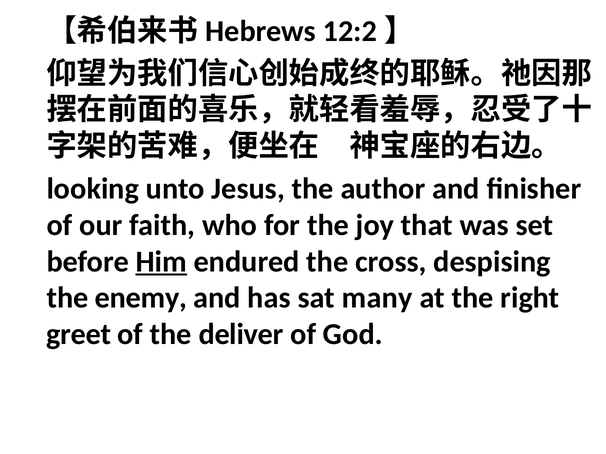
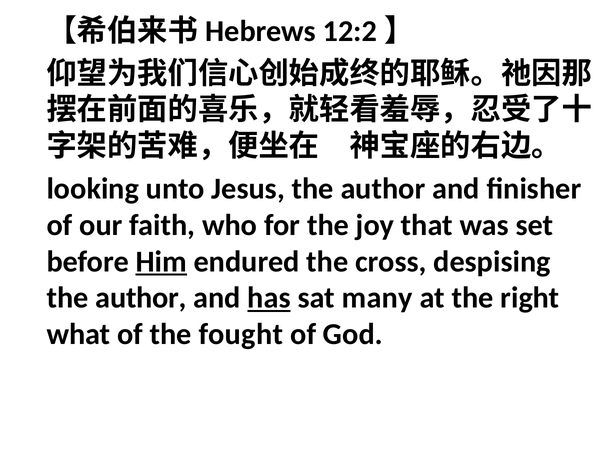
enemy at (141, 298): enemy -> author
has underline: none -> present
greet: greet -> what
deliver: deliver -> fought
